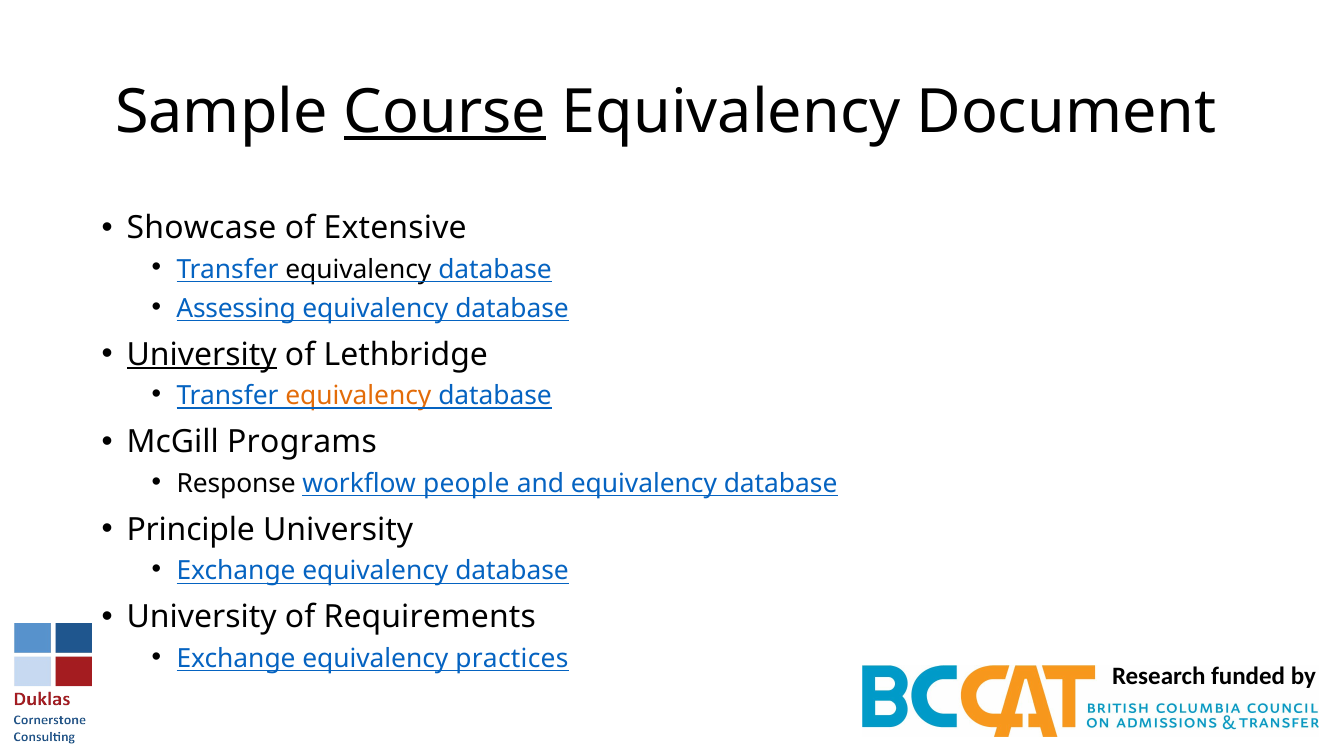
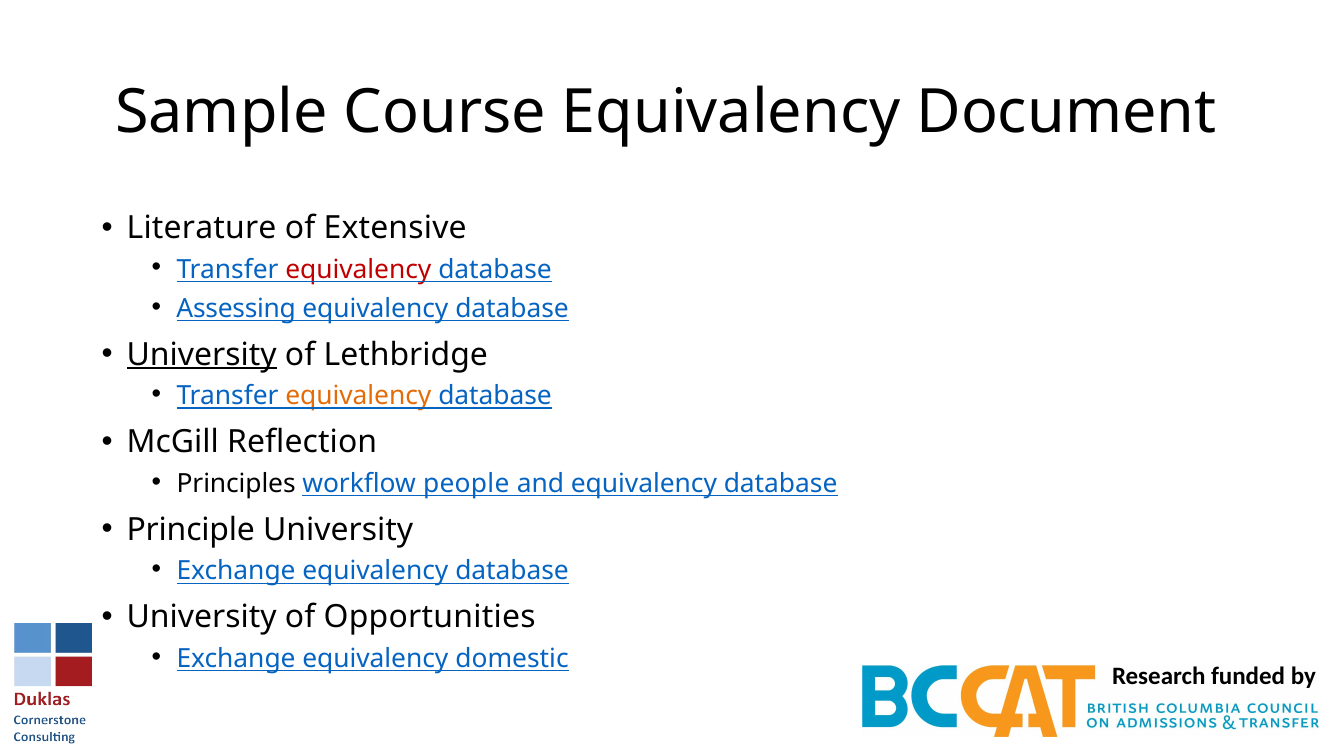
Course underline: present -> none
Showcase: Showcase -> Literature
equivalency at (358, 269) colour: black -> red
Programs: Programs -> Reflection
Response: Response -> Principles
Requirements: Requirements -> Opportunities
practices: practices -> domestic
